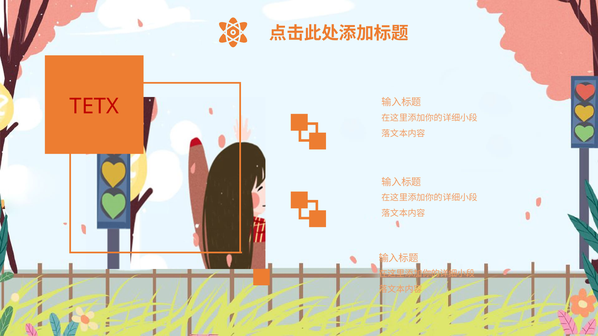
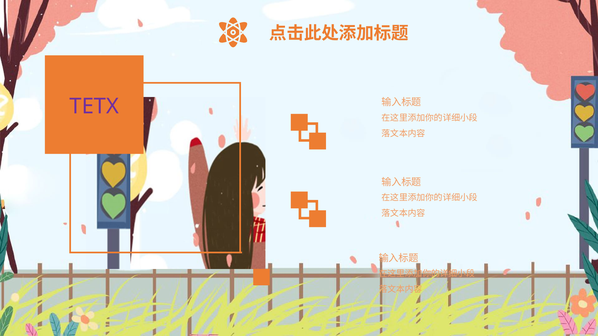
TETX colour: red -> purple
